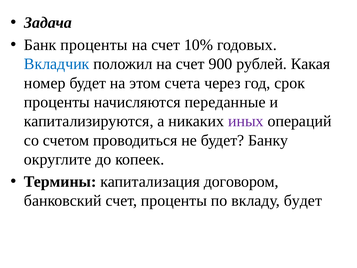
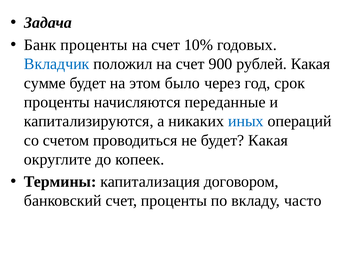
номер: номер -> сумме
счета: счета -> было
иных colour: purple -> blue
будет Банку: Банку -> Какая
вкладу будет: будет -> часто
